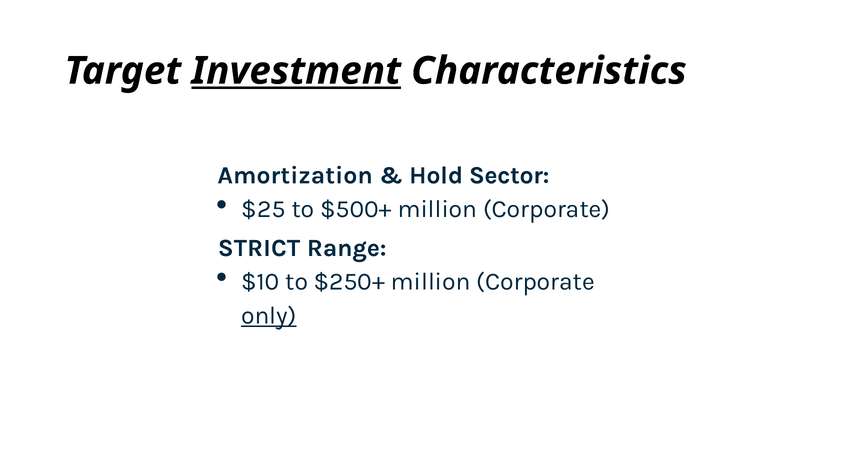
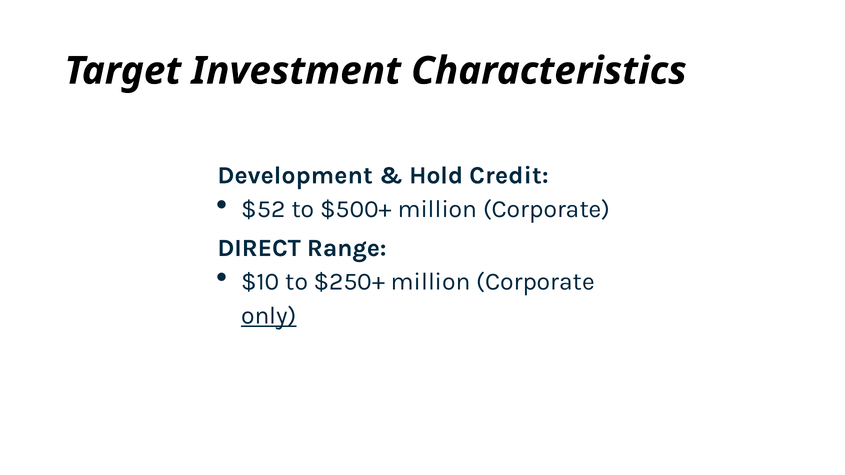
Investment underline: present -> none
Amortization: Amortization -> Development
Sector: Sector -> Credit
$25: $25 -> $52
STRICT: STRICT -> DIRECT
